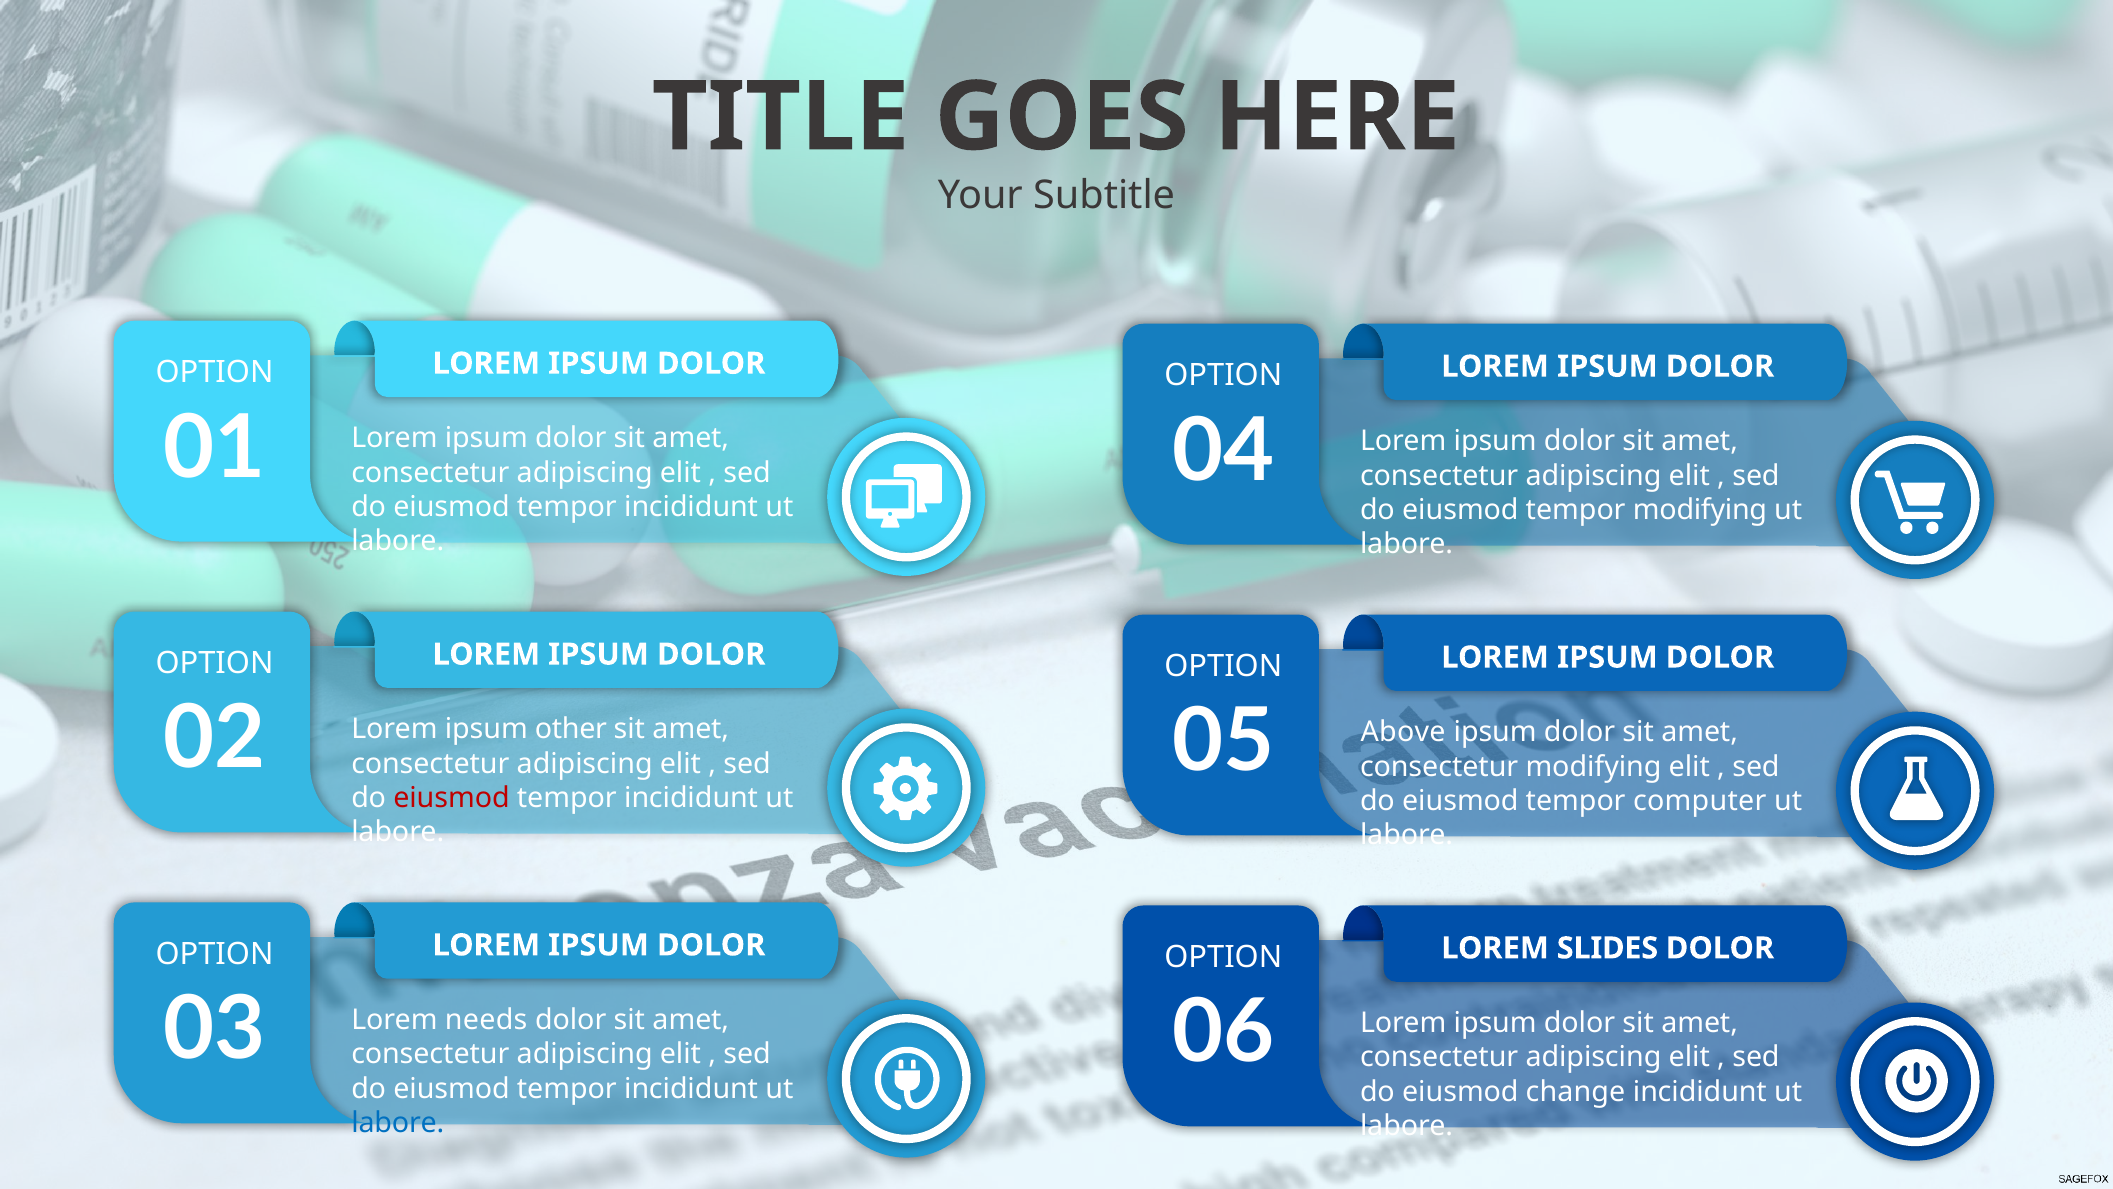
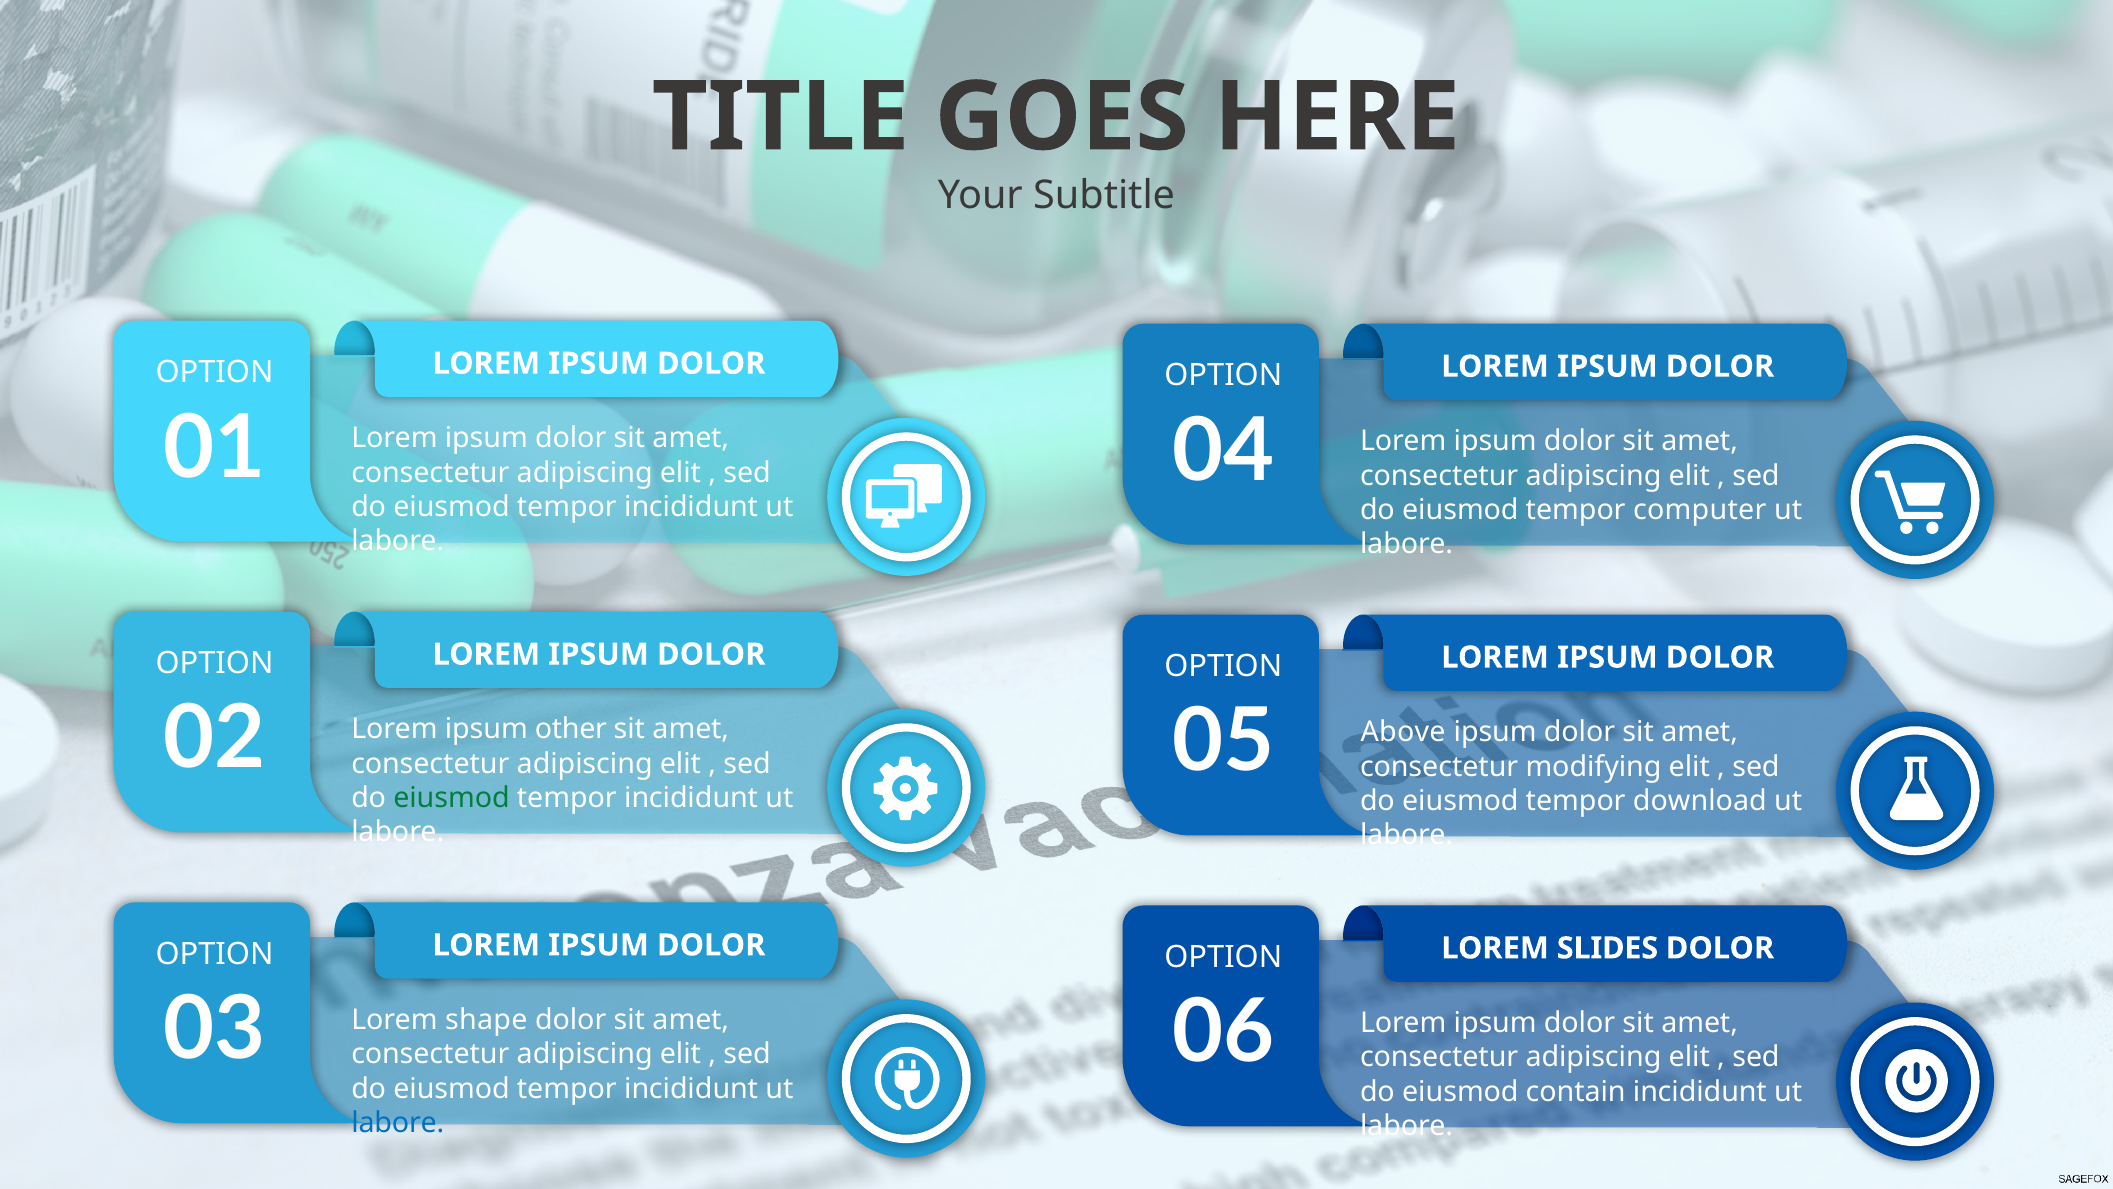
tempor modifying: modifying -> computer
eiusmod at (451, 798) colour: red -> green
computer: computer -> download
needs: needs -> shape
change: change -> contain
